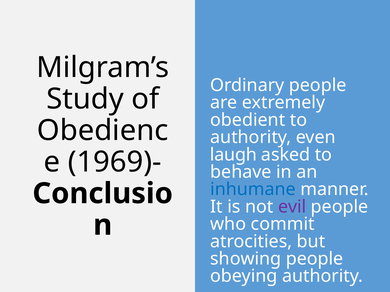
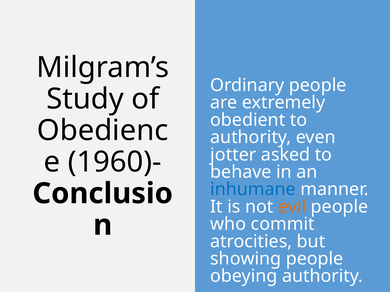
laugh: laugh -> jotter
1969)-: 1969)- -> 1960)-
evil colour: purple -> orange
